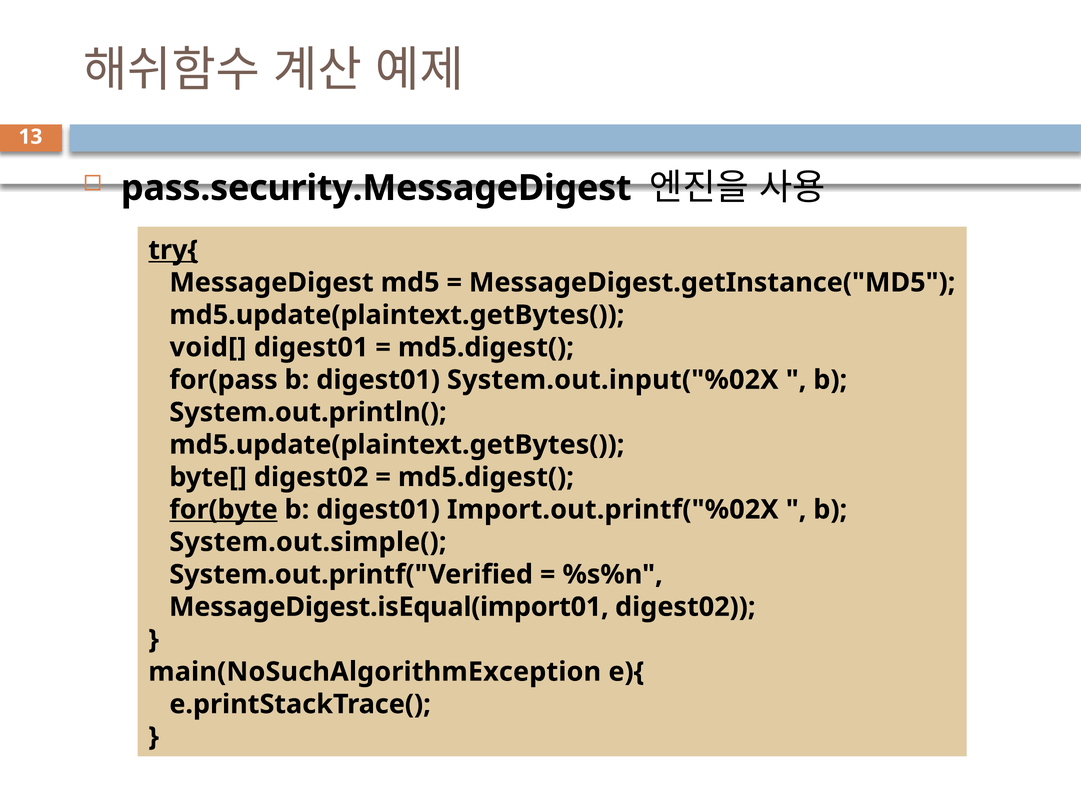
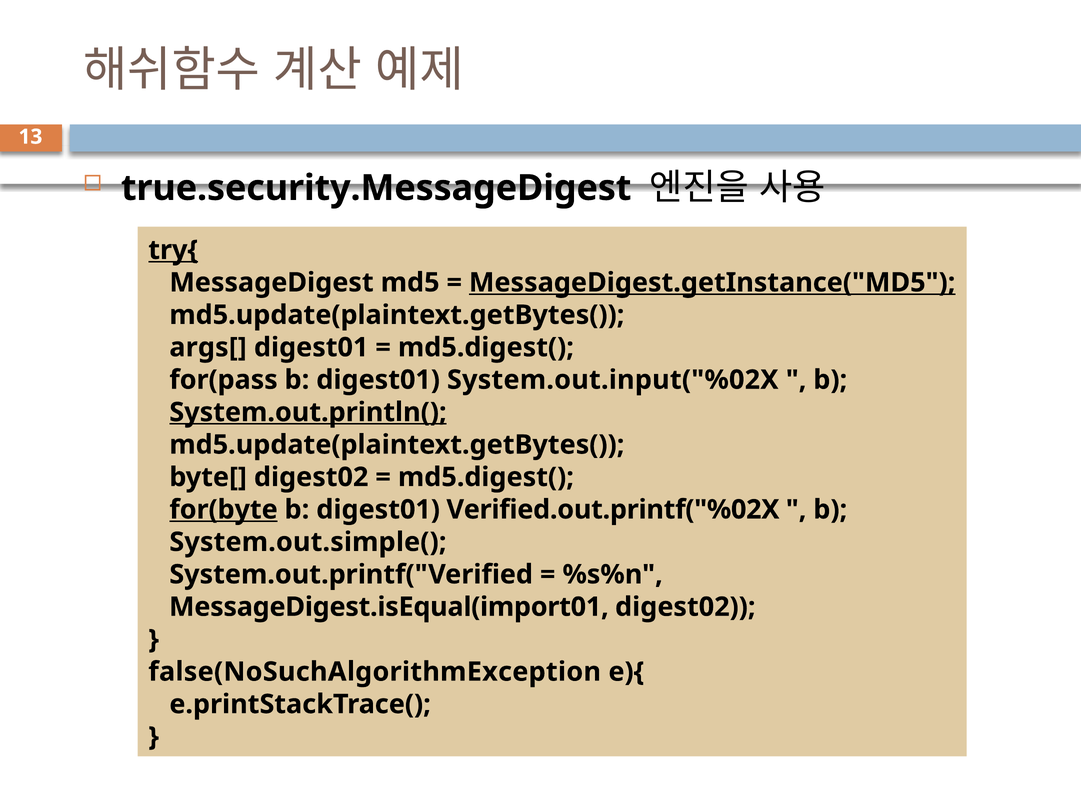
pass.security.MessageDigest: pass.security.MessageDigest -> true.security.MessageDigest
MessageDigest.getInstance("MD5 underline: none -> present
void[: void[ -> args[
System.out.println( underline: none -> present
Import.out.printf("%02X: Import.out.printf("%02X -> Verified.out.printf("%02X
main(NoSuchAlgorithmException: main(NoSuchAlgorithmException -> false(NoSuchAlgorithmException
